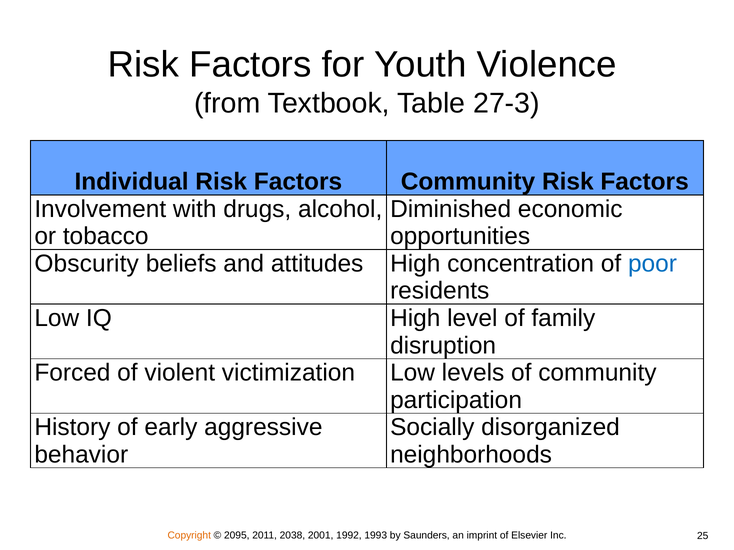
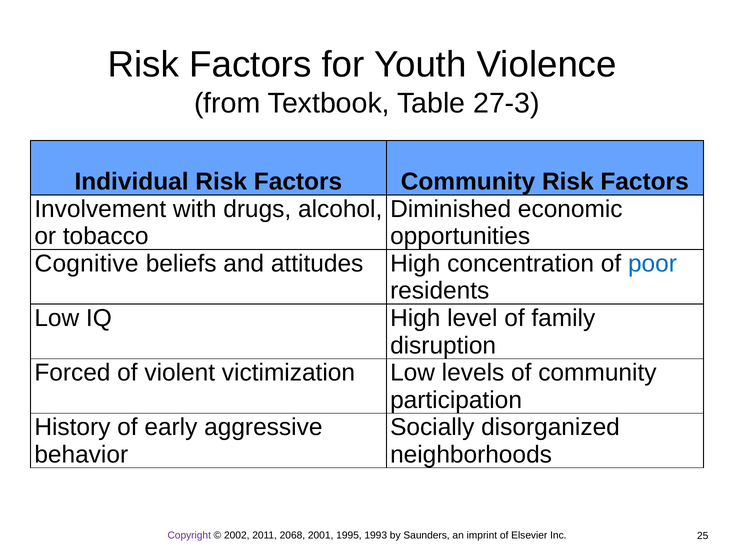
Obscurity: Obscurity -> Cognitive
Copyright colour: orange -> purple
2095: 2095 -> 2002
2038: 2038 -> 2068
1992: 1992 -> 1995
